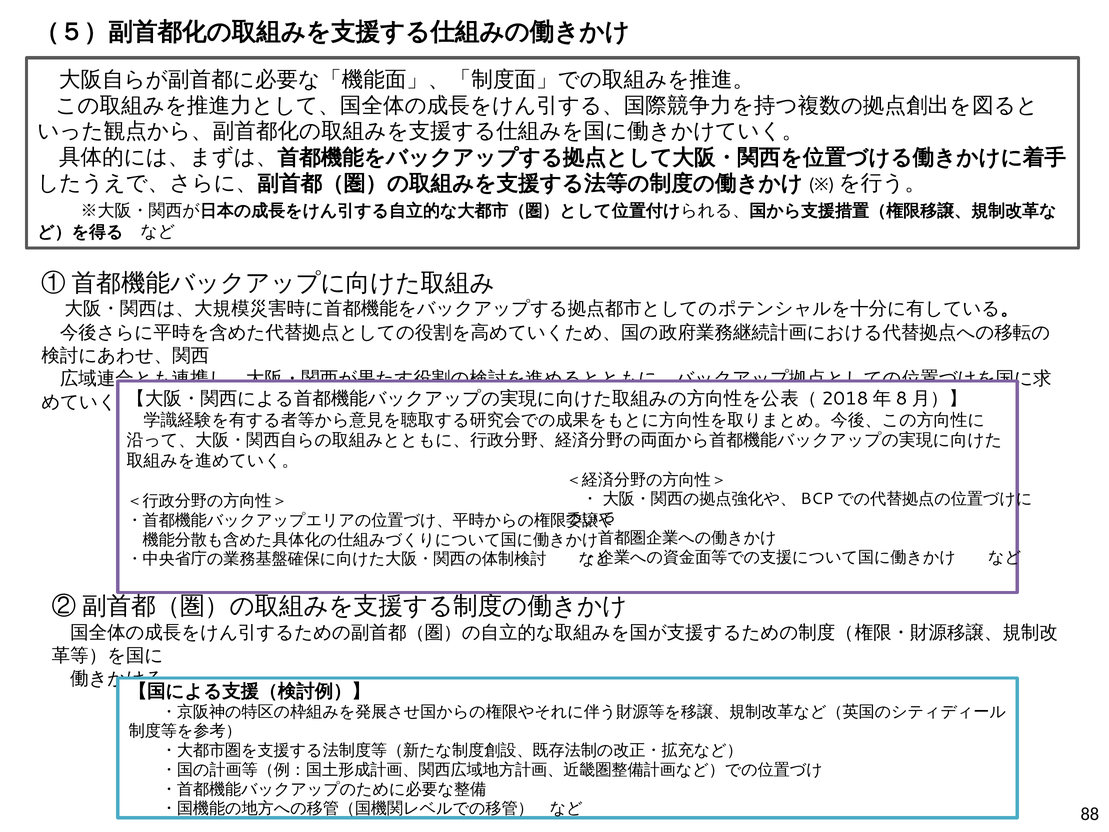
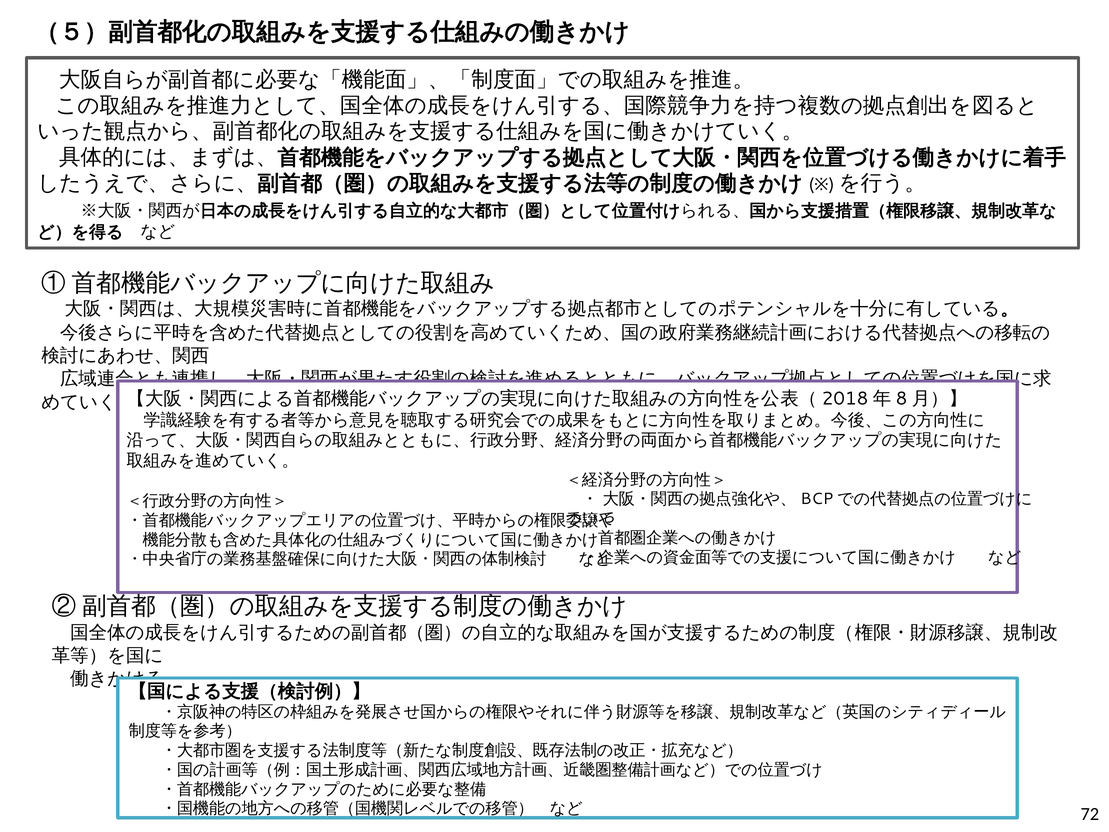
88: 88 -> 72
